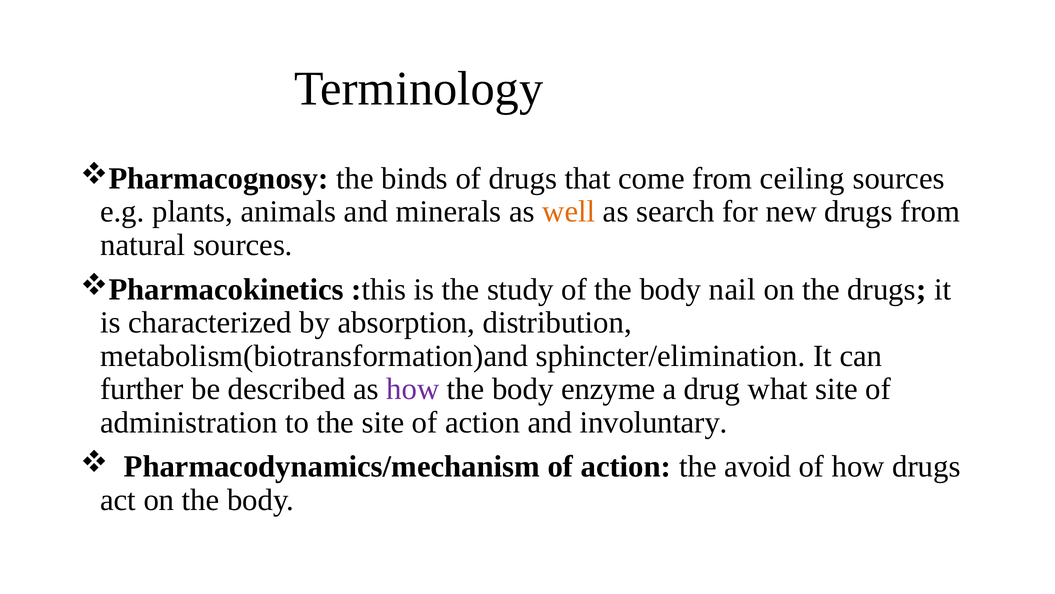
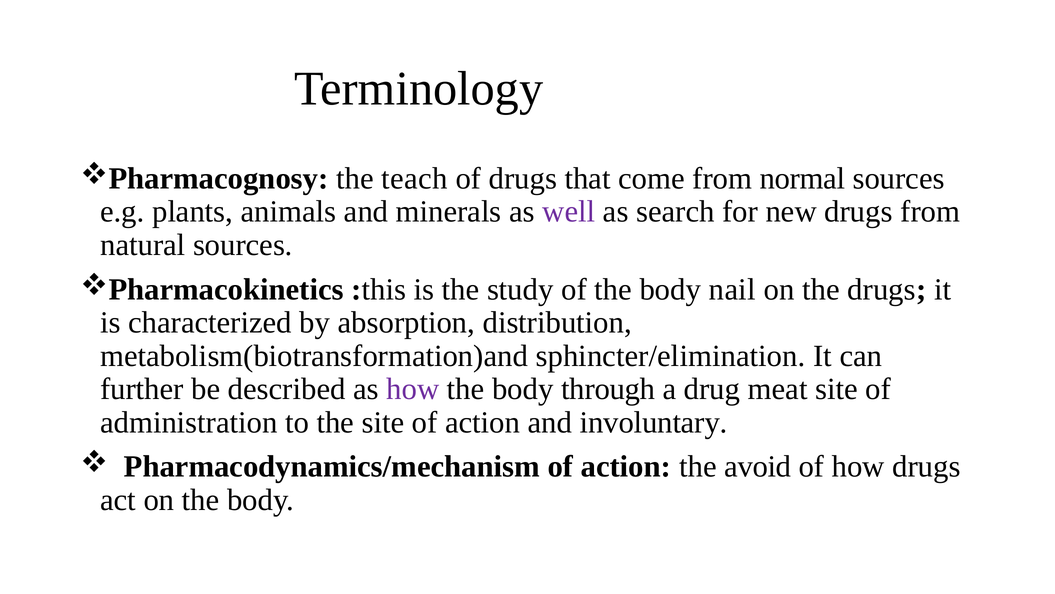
binds: binds -> teach
ceiling: ceiling -> normal
well colour: orange -> purple
enzyme: enzyme -> through
what: what -> meat
